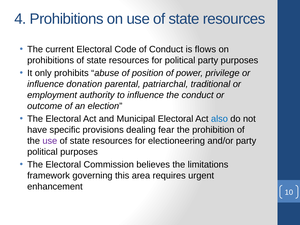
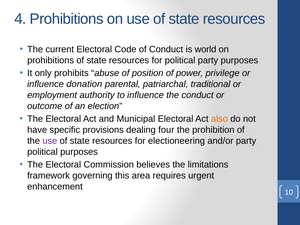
flows: flows -> world
also colour: blue -> orange
fear: fear -> four
